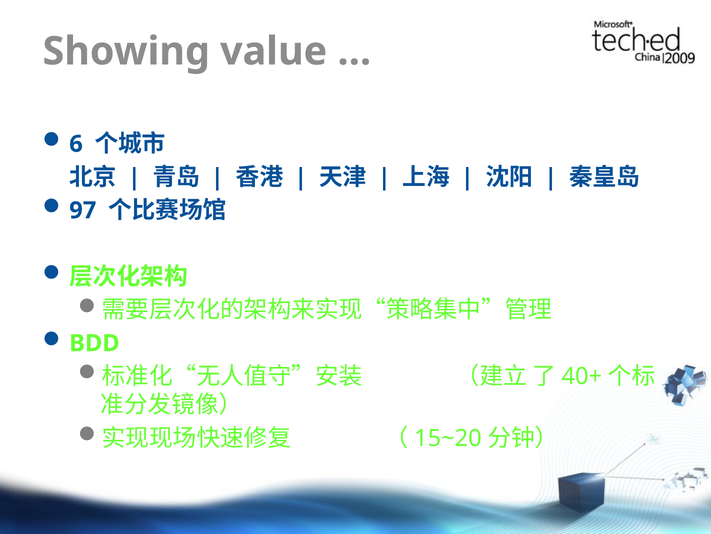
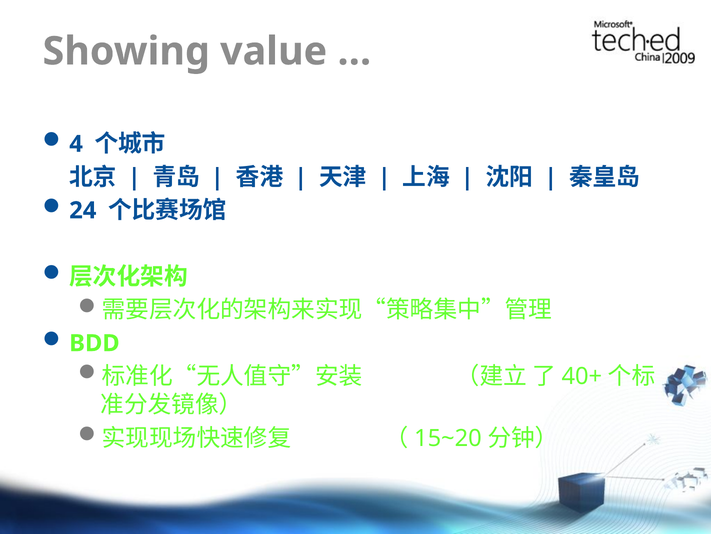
6: 6 -> 4
97: 97 -> 24
